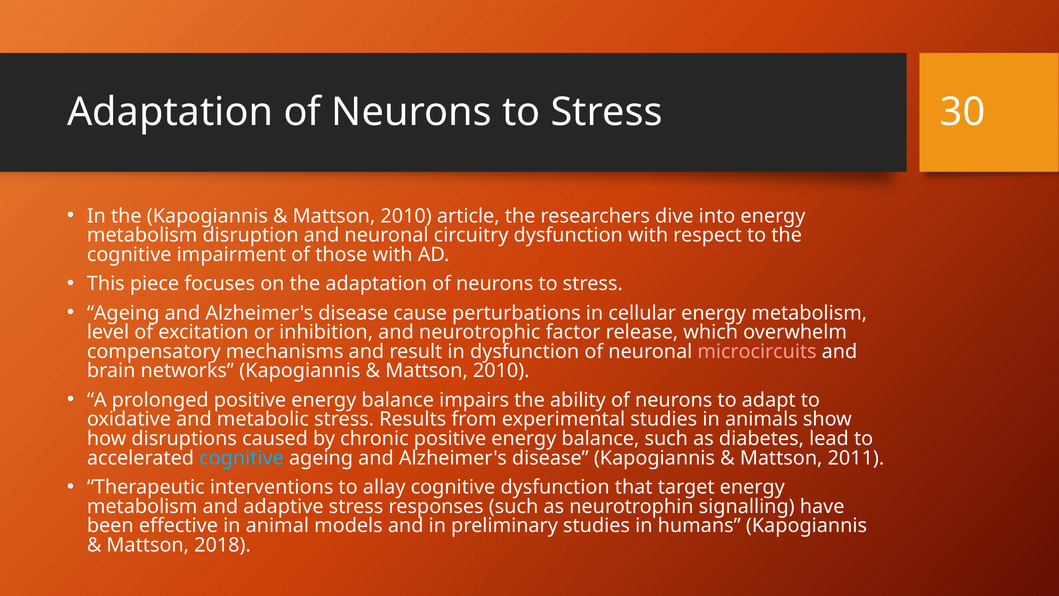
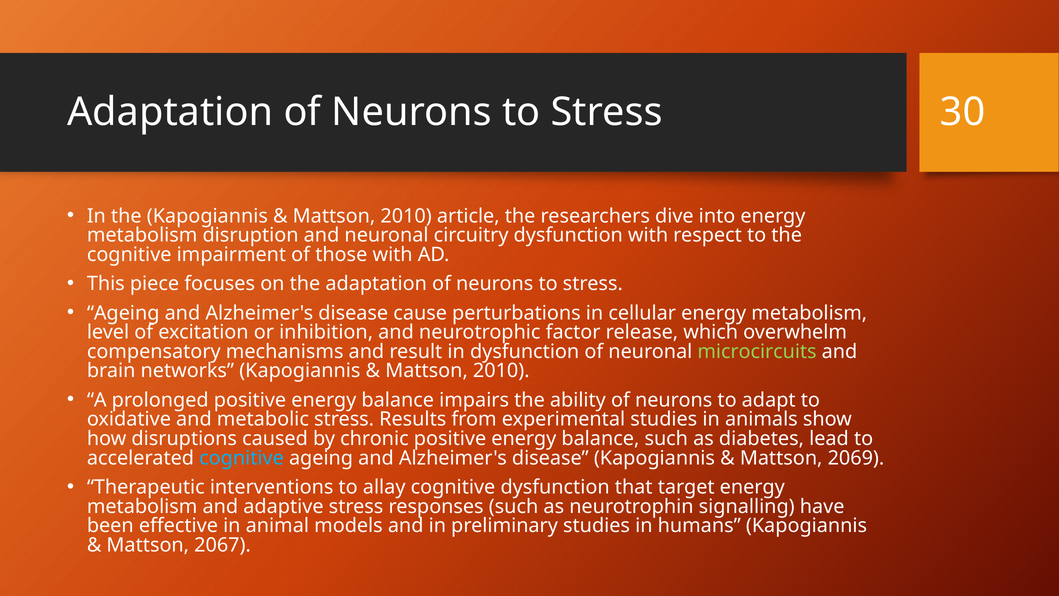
microcircuits colour: pink -> light green
2011: 2011 -> 2069
2018: 2018 -> 2067
